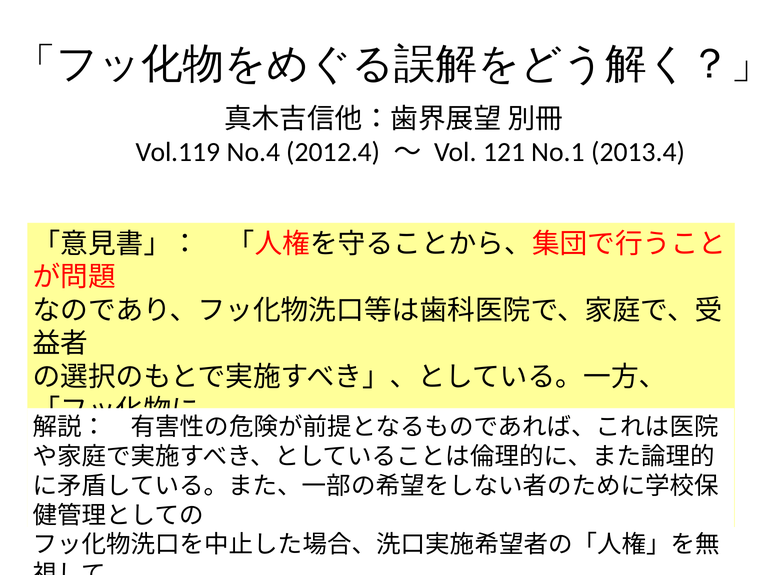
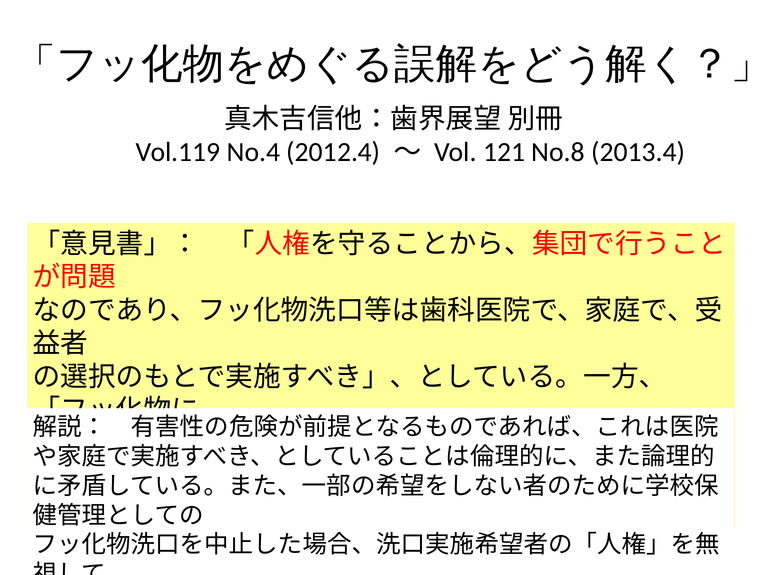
No.1: No.1 -> No.8
